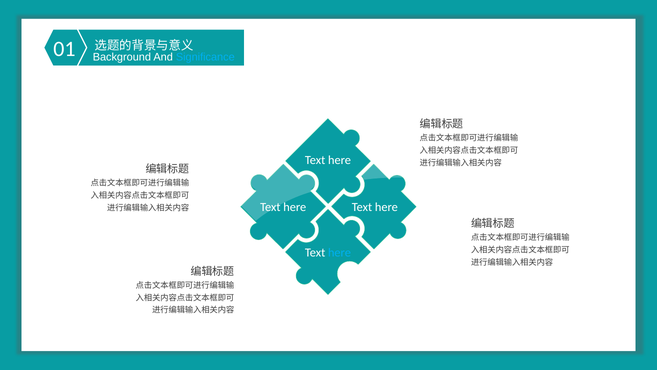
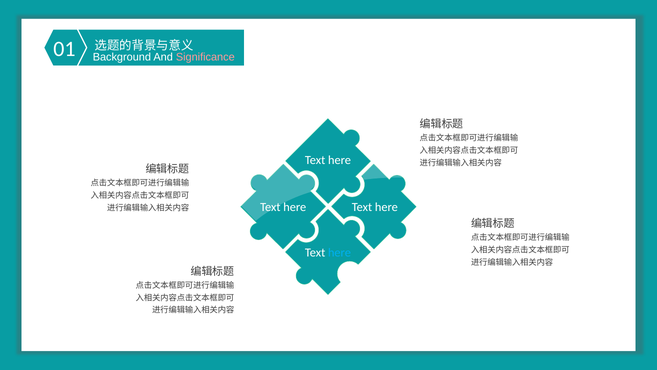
Significance colour: light blue -> pink
